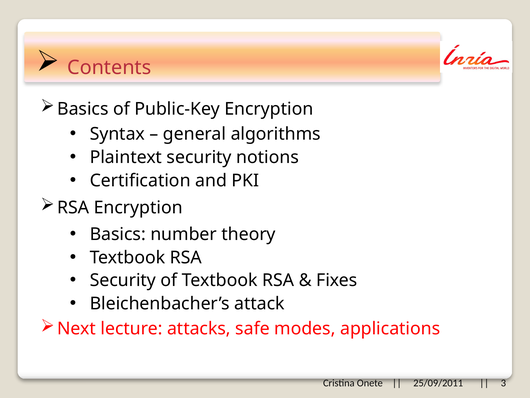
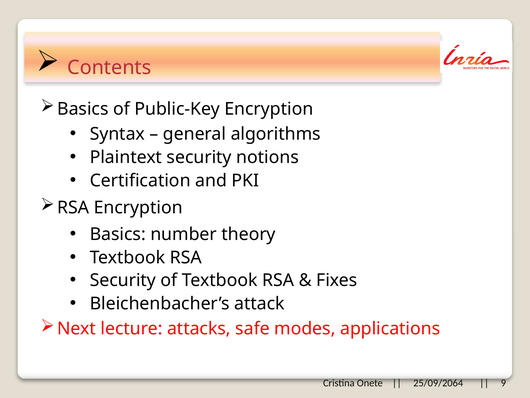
25/09/2011: 25/09/2011 -> 25/09/2064
3: 3 -> 9
